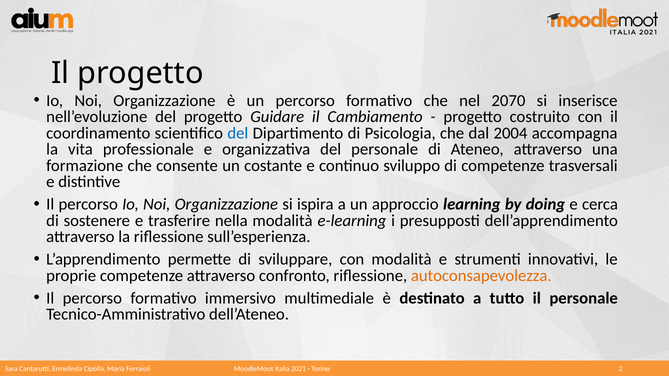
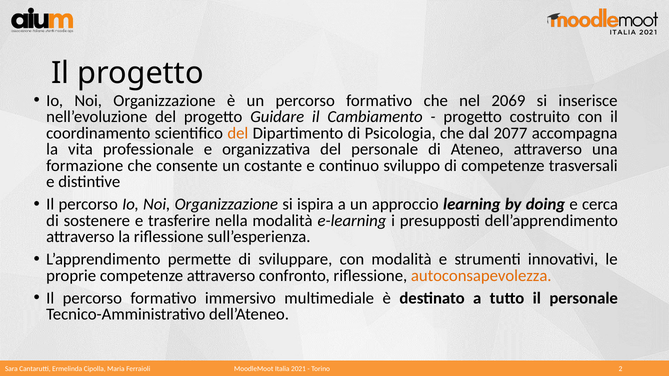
2070: 2070 -> 2069
del at (238, 133) colour: blue -> orange
2004: 2004 -> 2077
